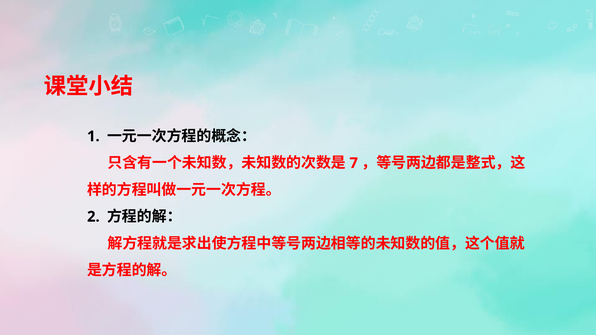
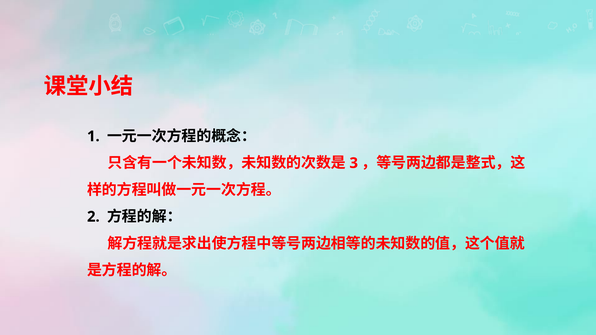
7: 7 -> 3
